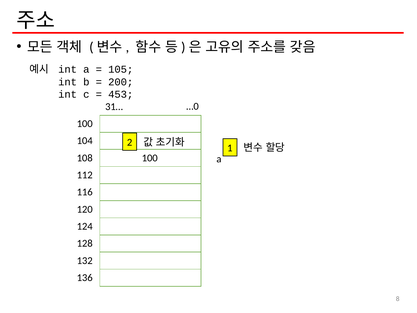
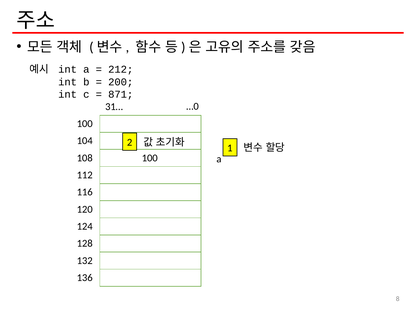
105: 105 -> 212
453: 453 -> 871
